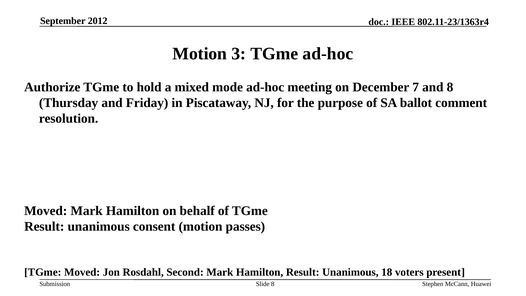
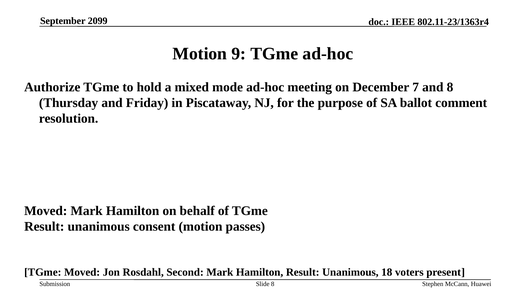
2012: 2012 -> 2099
3: 3 -> 9
